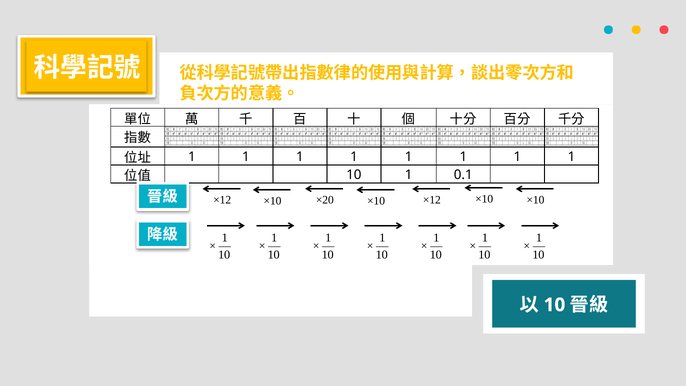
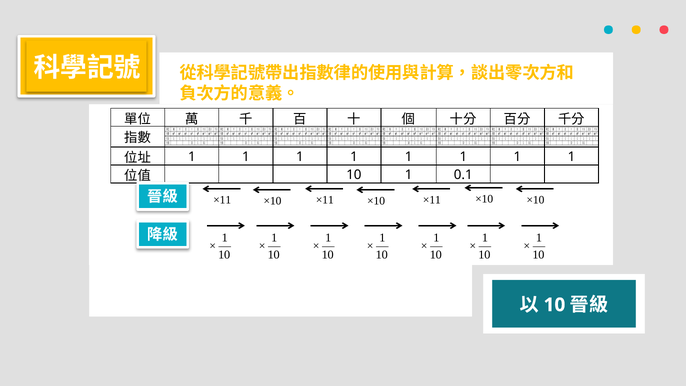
×12 at (222, 200): ×12 -> ×11
×20 at (325, 200): ×20 -> ×11
×12 at (432, 200): ×12 -> ×11
